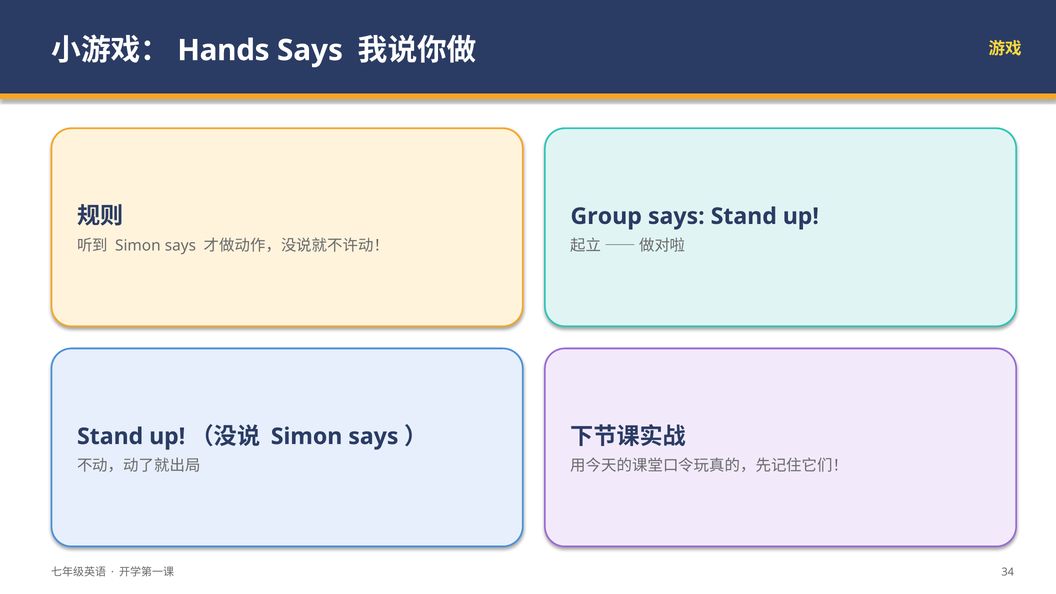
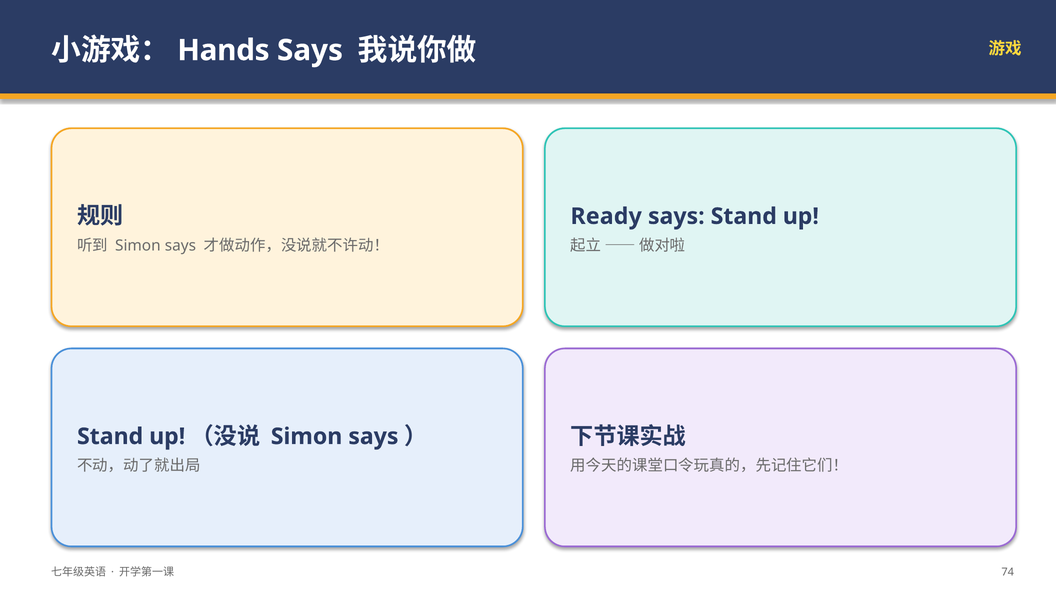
Group: Group -> Ready
34: 34 -> 74
